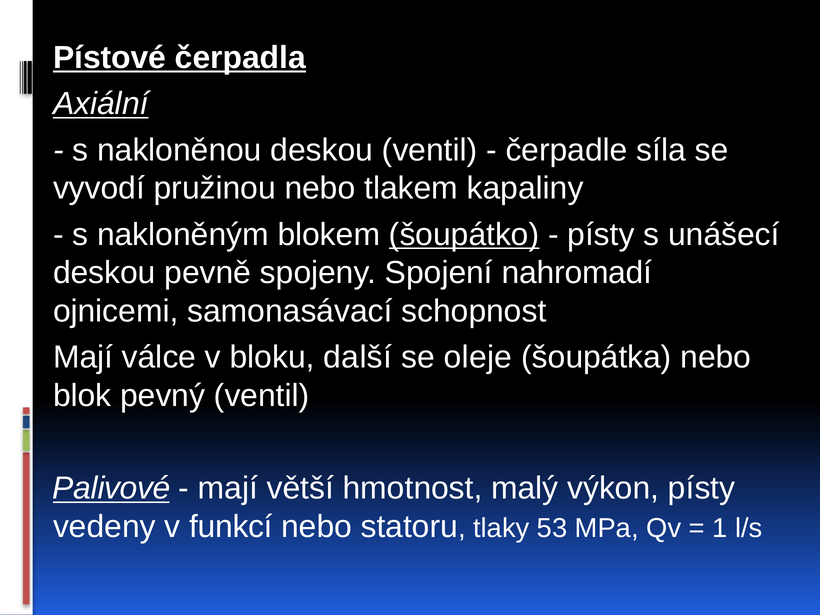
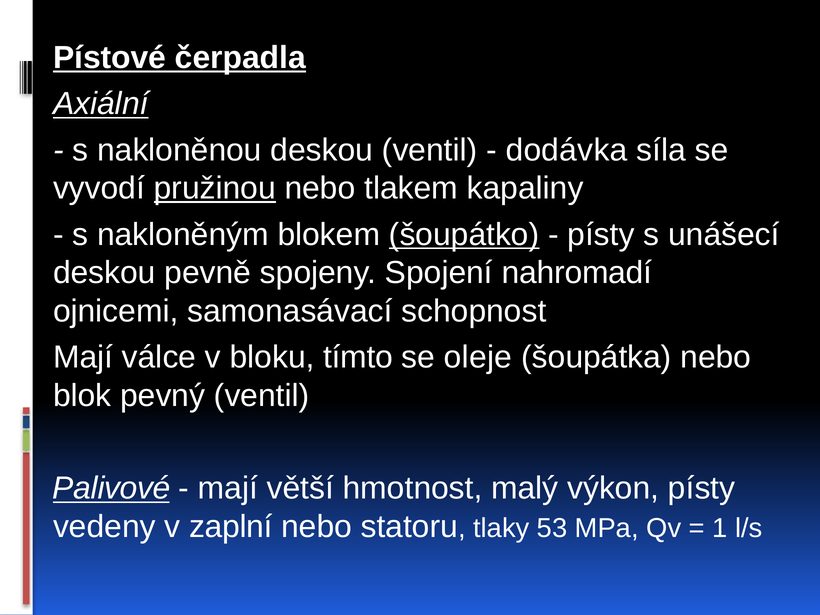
čerpadle: čerpadle -> dodávka
pružinou underline: none -> present
další: další -> tímto
funkcí: funkcí -> zaplní
